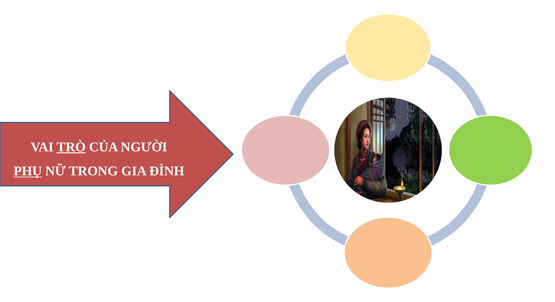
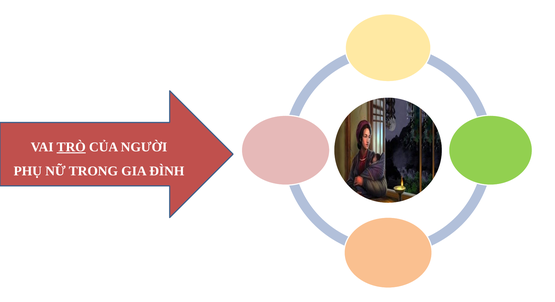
PHỤ underline: present -> none
